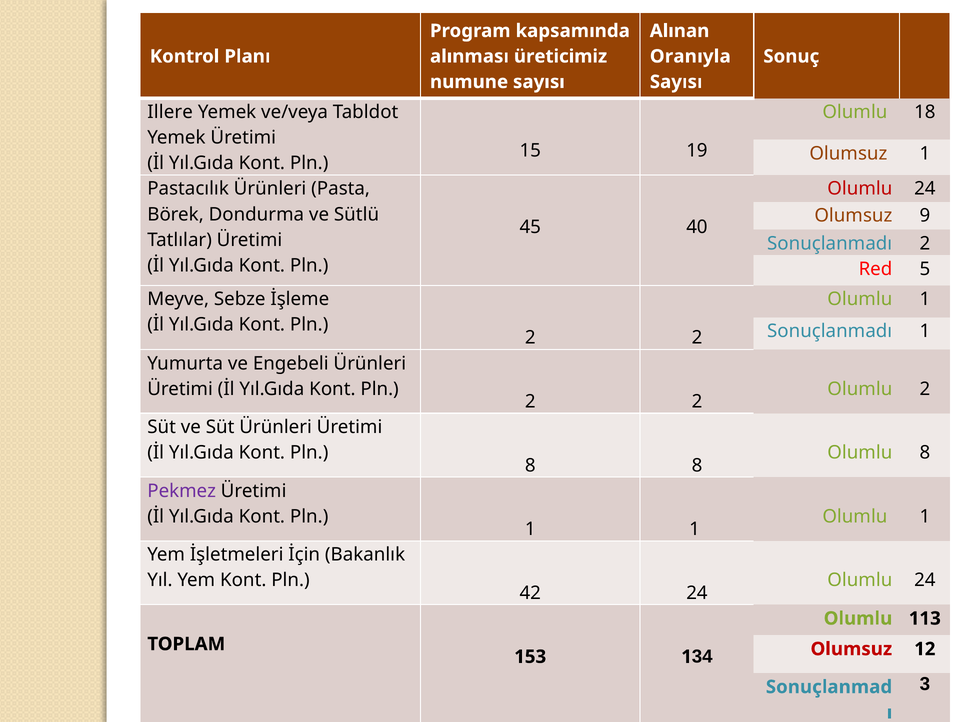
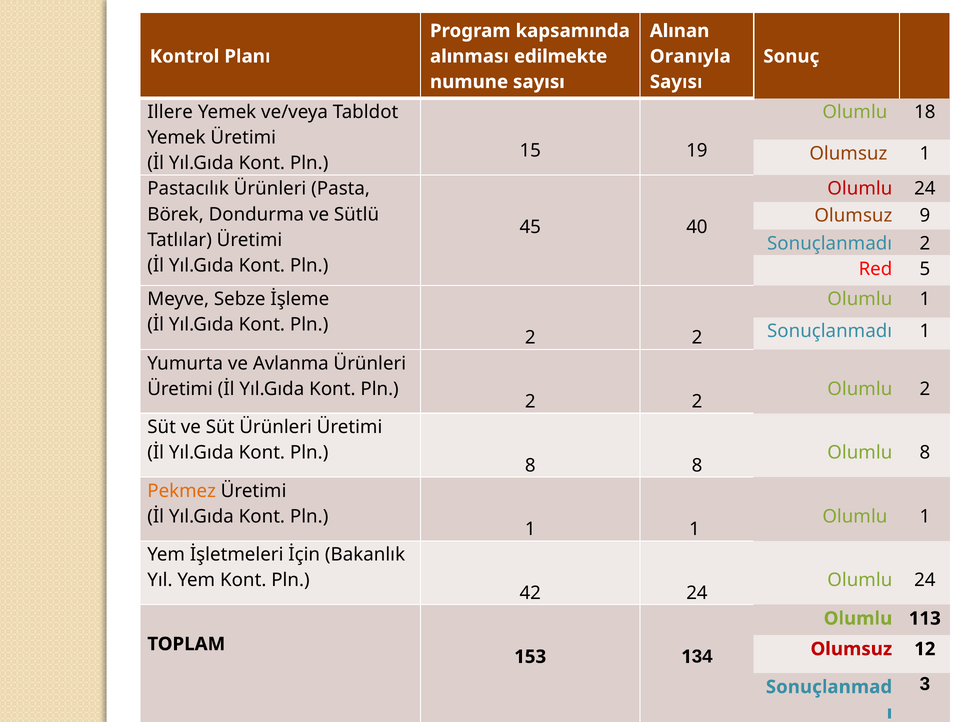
üreticimiz: üreticimiz -> edilmekte
Engebeli: Engebeli -> Avlanma
Pekmez colour: purple -> orange
